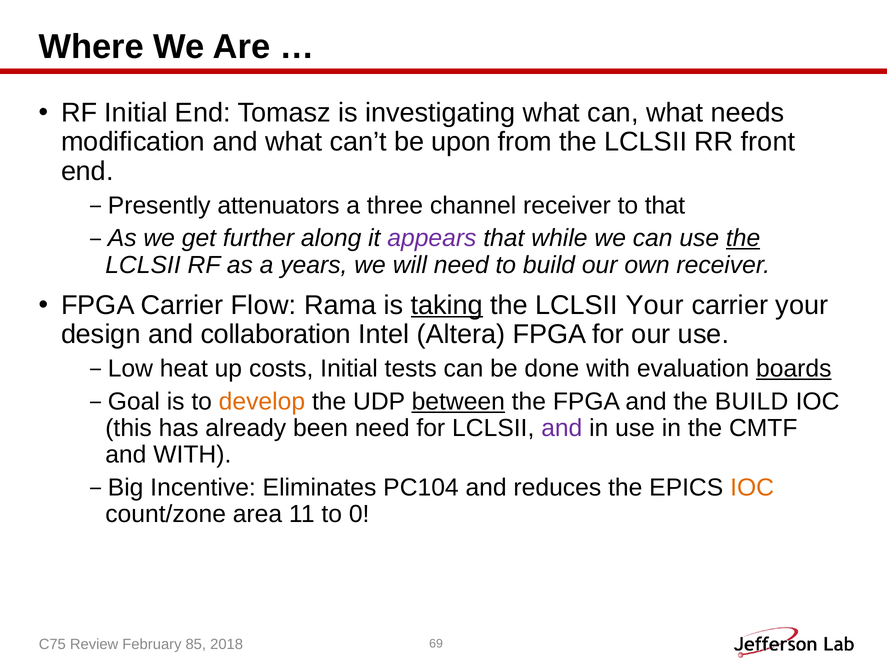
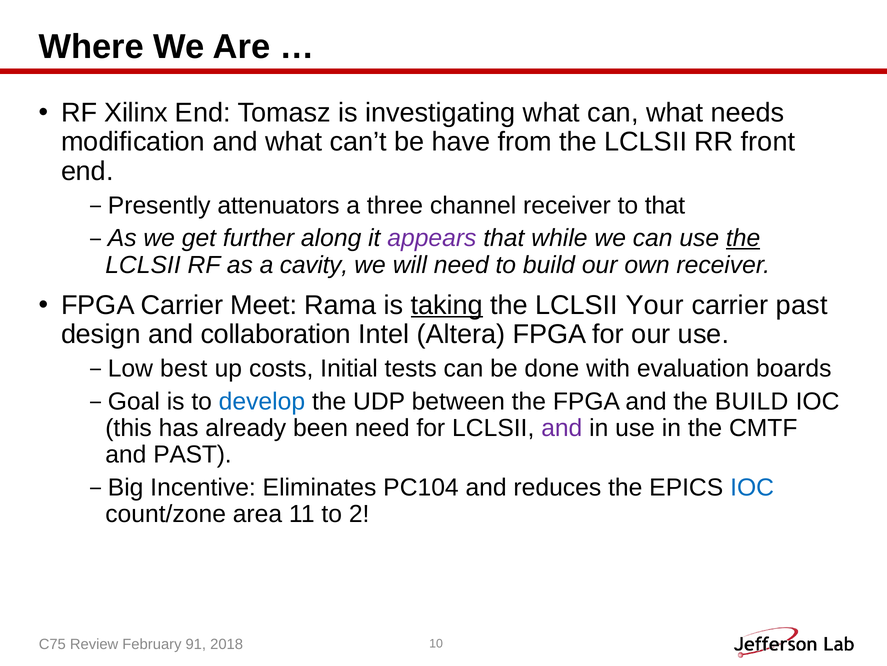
RF Initial: Initial -> Xilinx
upon: upon -> have
years: years -> cavity
Flow: Flow -> Meet
carrier your: your -> past
heat: heat -> best
boards underline: present -> none
develop colour: orange -> blue
between underline: present -> none
and WITH: WITH -> PAST
IOC at (752, 487) colour: orange -> blue
0: 0 -> 2
85: 85 -> 91
69: 69 -> 10
